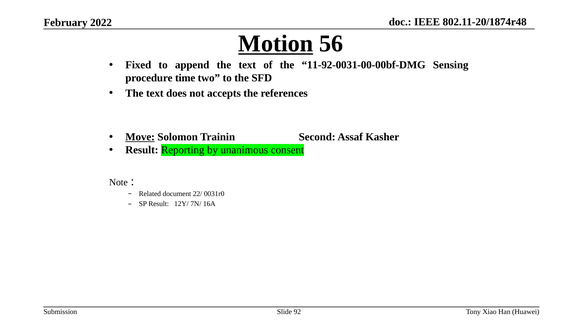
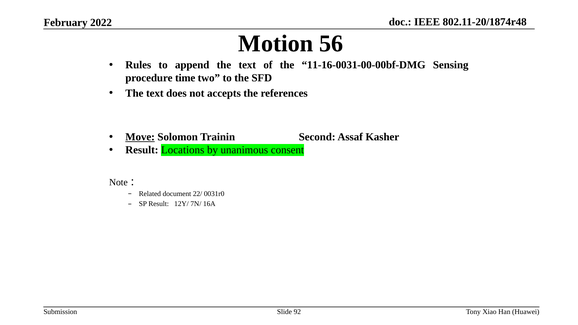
Motion underline: present -> none
Fixed: Fixed -> Rules
11-92-0031-00-00bf-DMG: 11-92-0031-00-00bf-DMG -> 11-16-0031-00-00bf-DMG
Reporting: Reporting -> Locations
